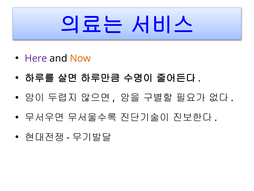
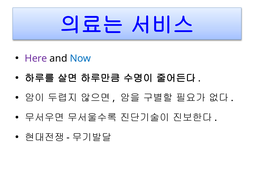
Now colour: orange -> blue
